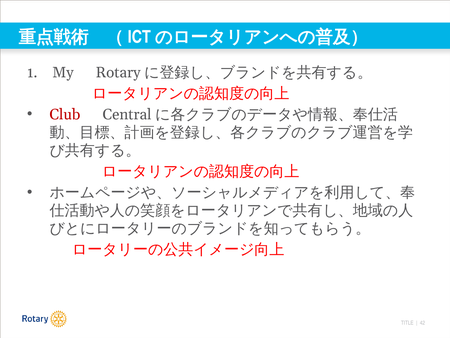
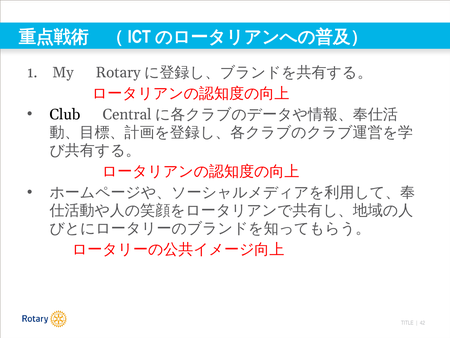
Club colour: red -> black
